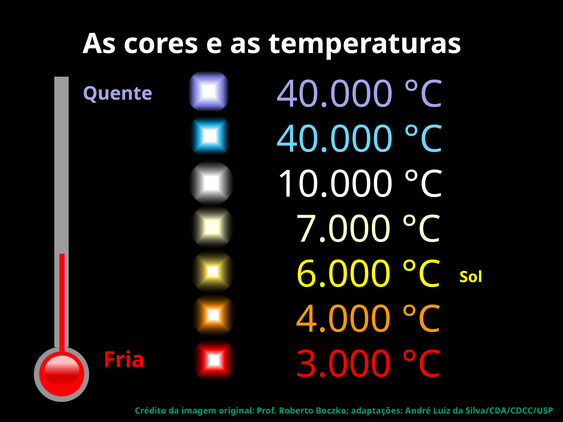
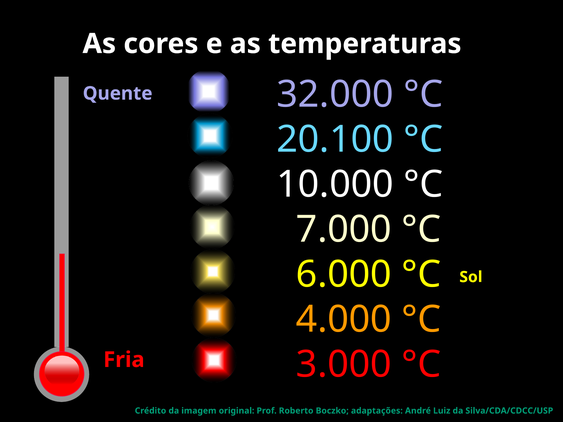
40.000 at (335, 95): 40.000 -> 32.000
40.000 at (335, 140): 40.000 -> 20.100
